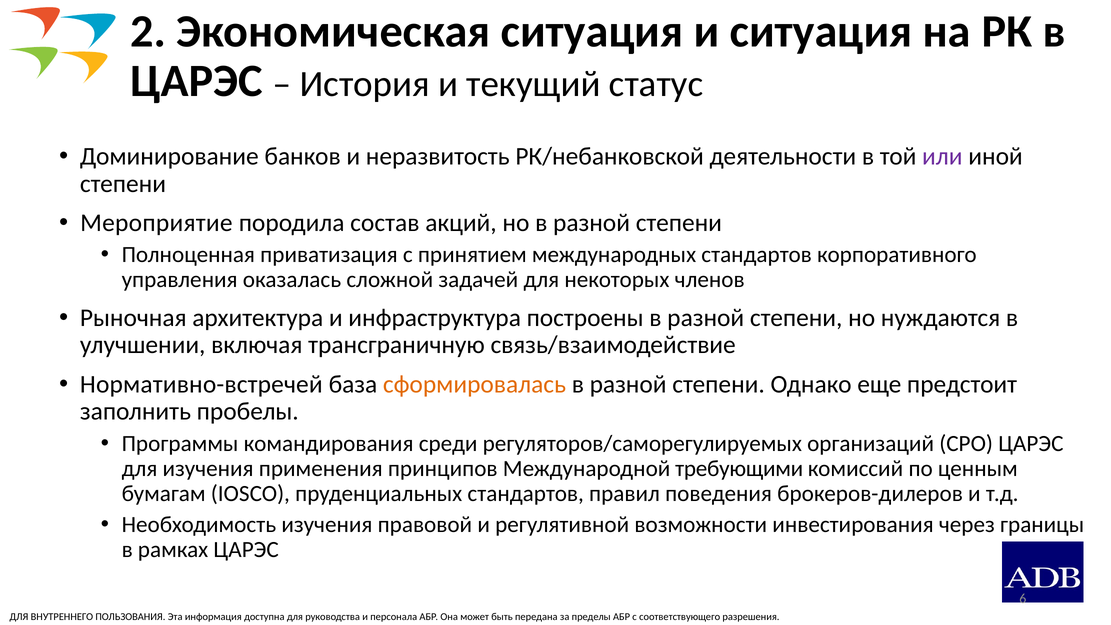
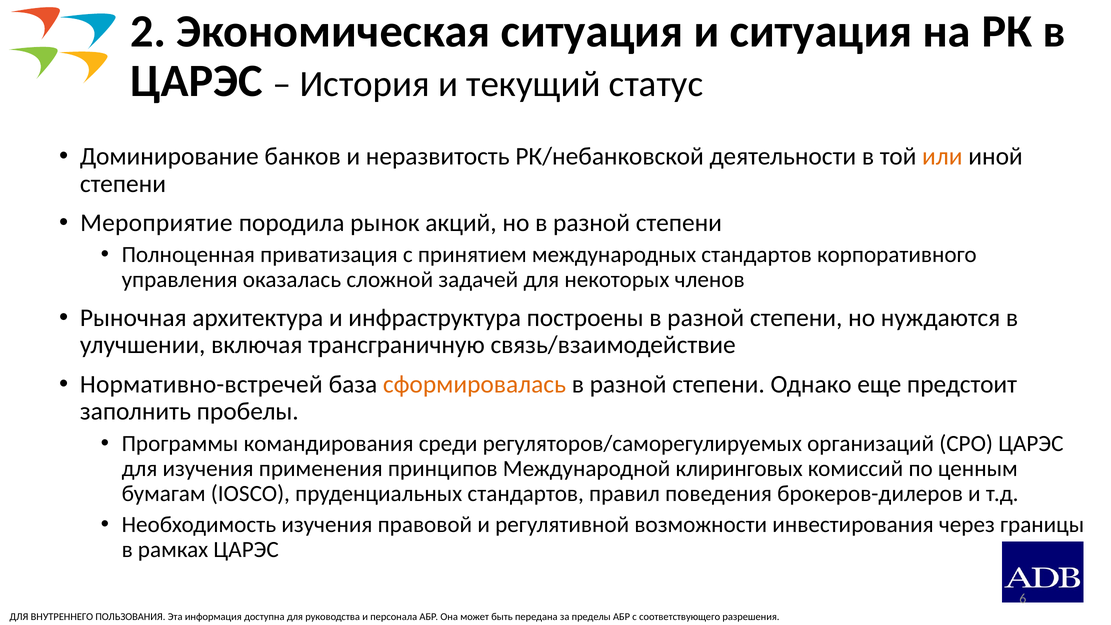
или colour: purple -> orange
состав: состав -> рынок
требующими: требующими -> клиринговых
